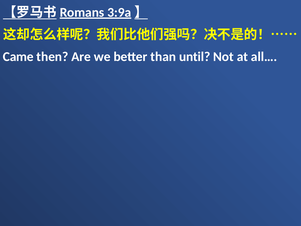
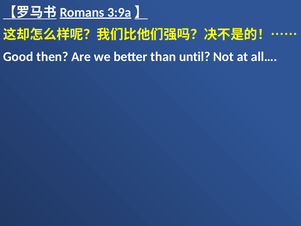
Came: Came -> Good
